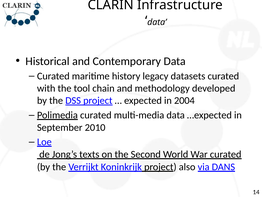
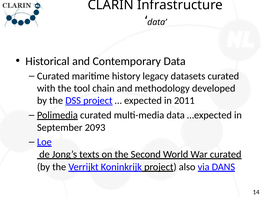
2004: 2004 -> 2011
2010: 2010 -> 2093
